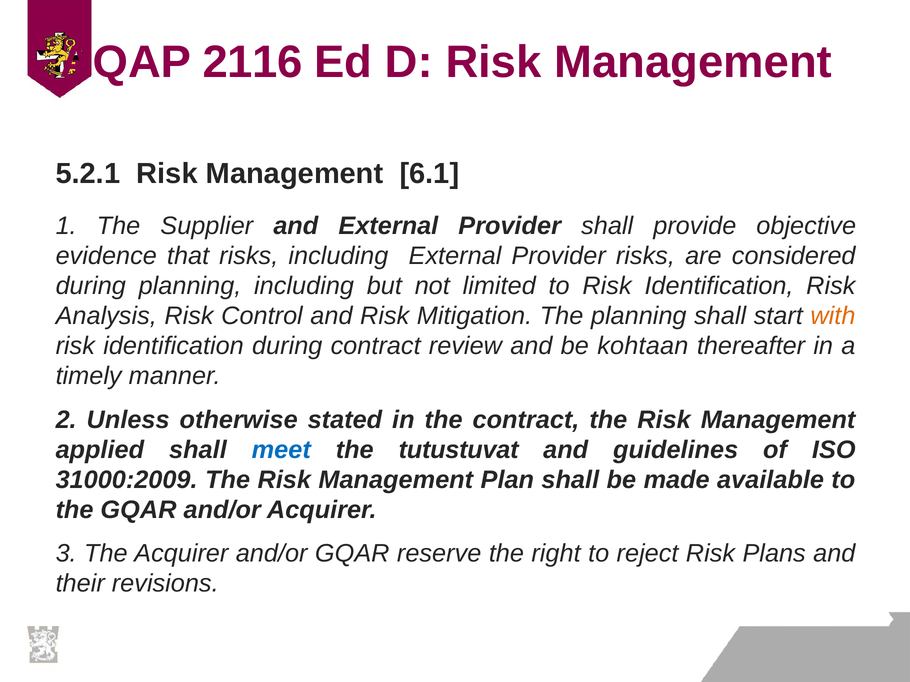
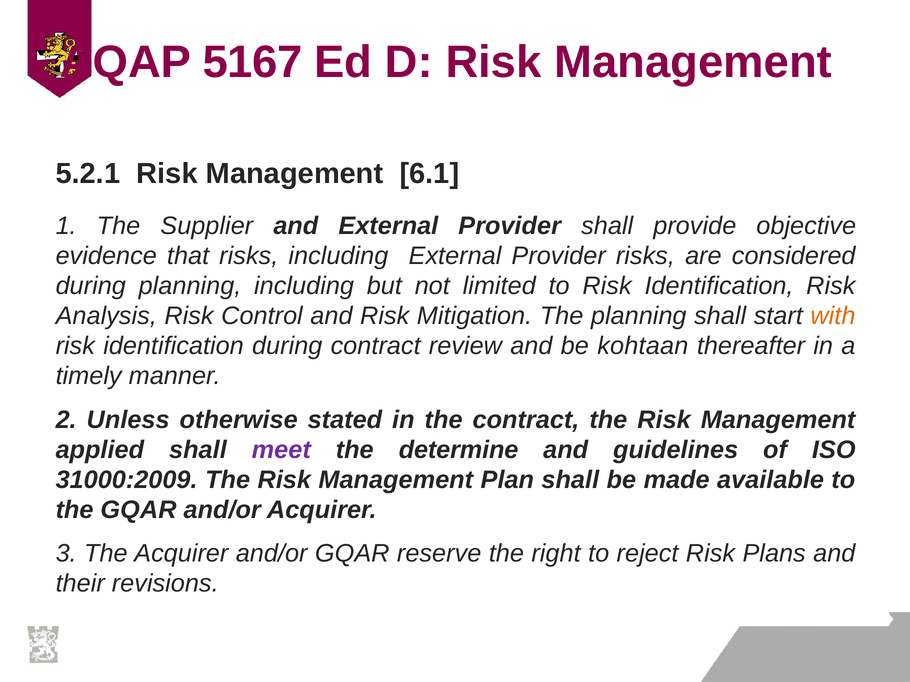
2116: 2116 -> 5167
meet colour: blue -> purple
tutustuvat: tutustuvat -> determine
